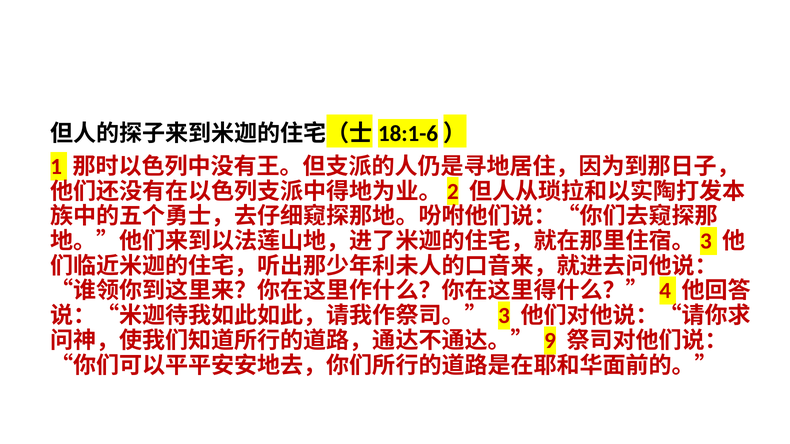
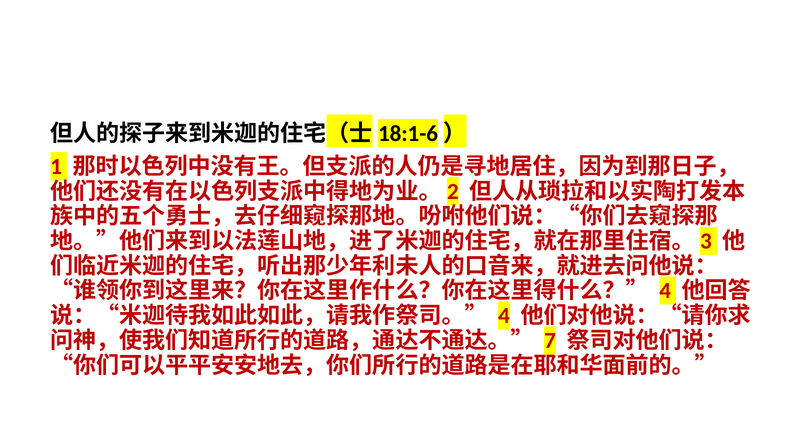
3 at (504, 316): 3 -> 4
9: 9 -> 7
